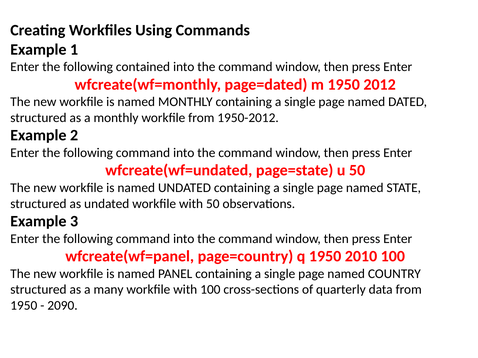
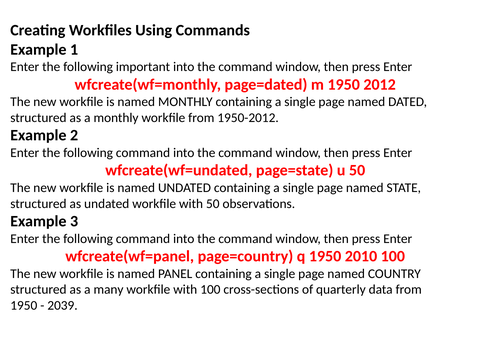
contained: contained -> important
2090: 2090 -> 2039
